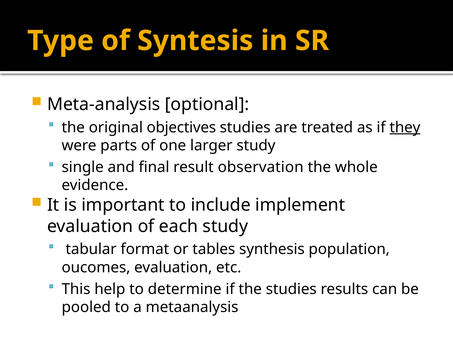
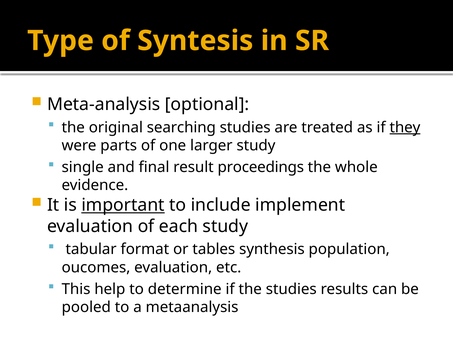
objectives: objectives -> searching
observation: observation -> proceedings
important underline: none -> present
